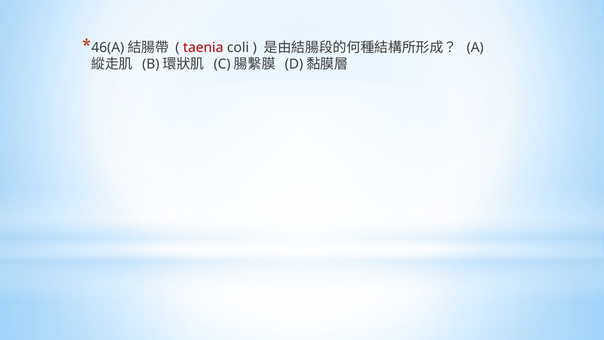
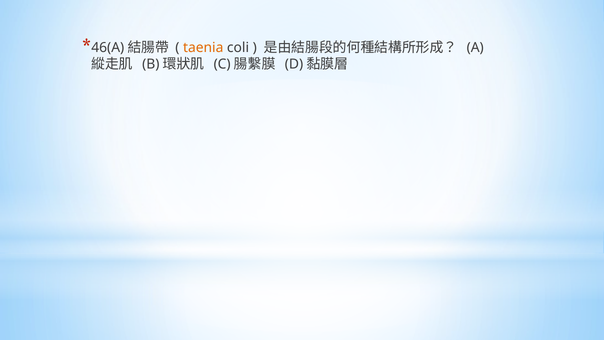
taenia colour: red -> orange
